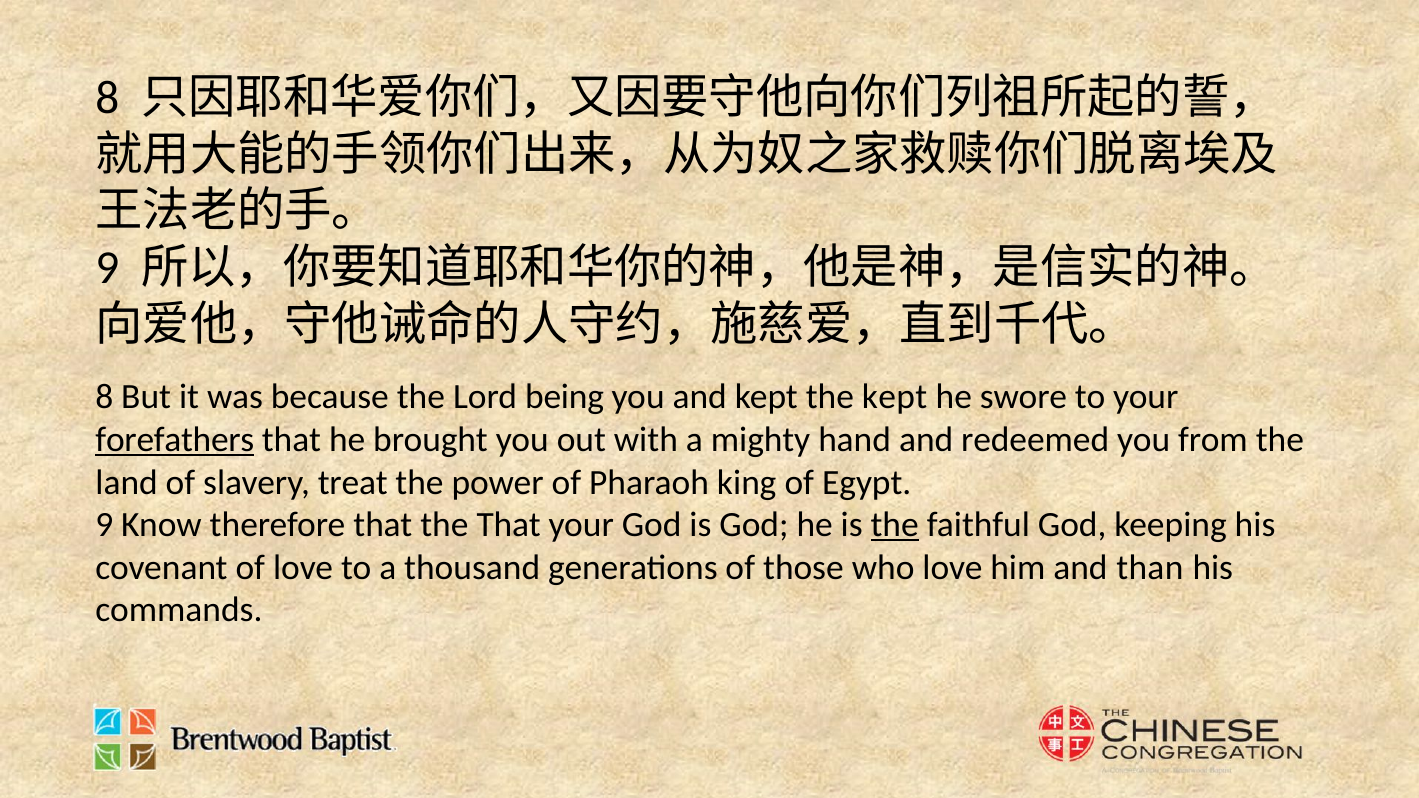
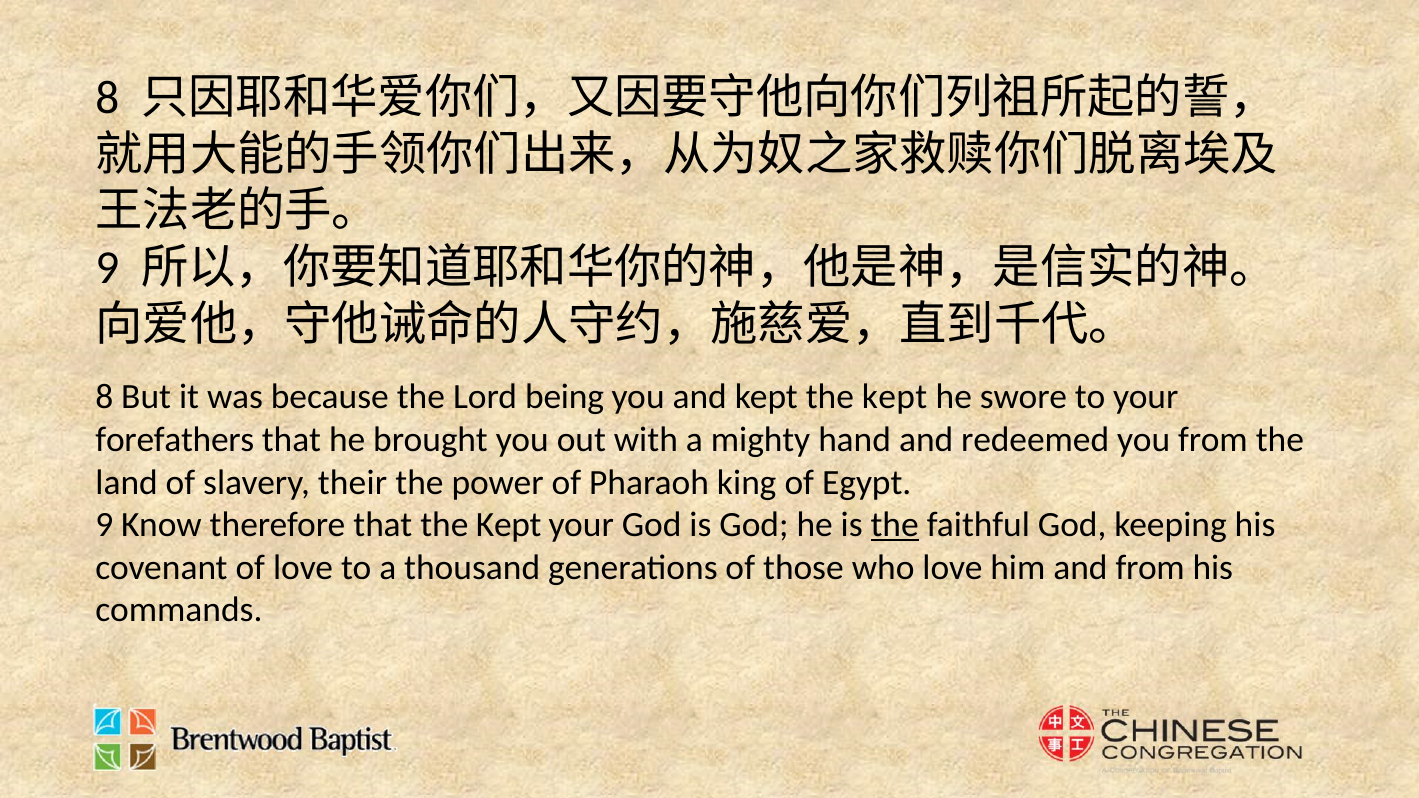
forefathers underline: present -> none
treat: treat -> their
that the That: That -> Kept
and than: than -> from
